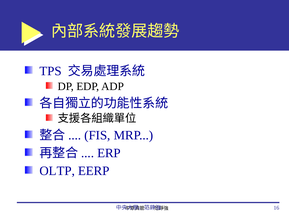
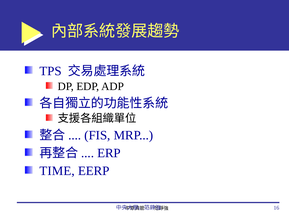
OLTP: OLTP -> TIME
